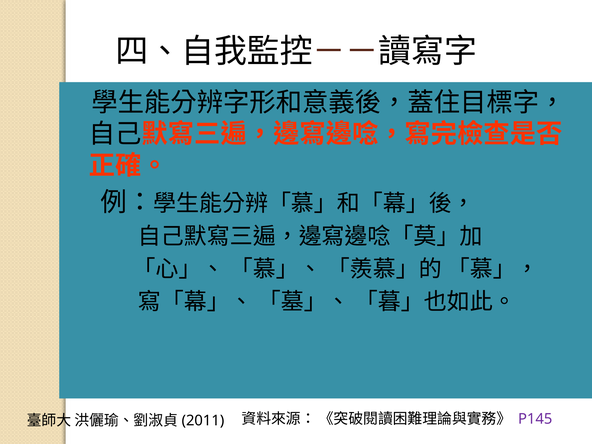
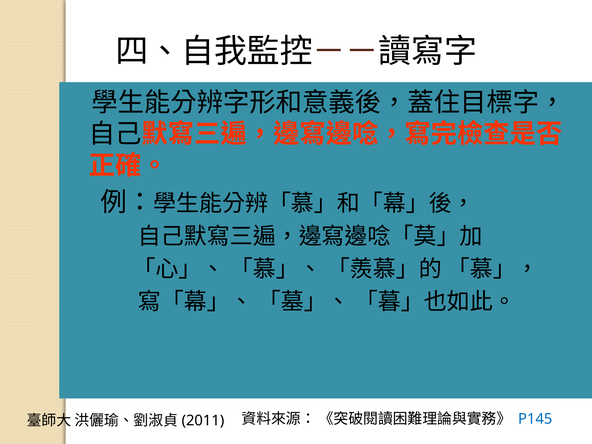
P145 colour: purple -> blue
